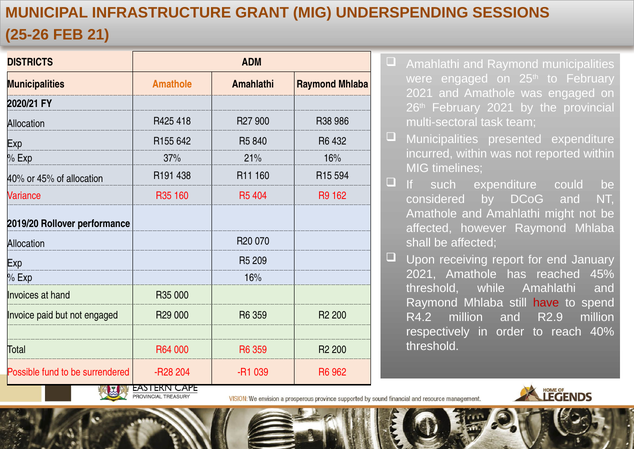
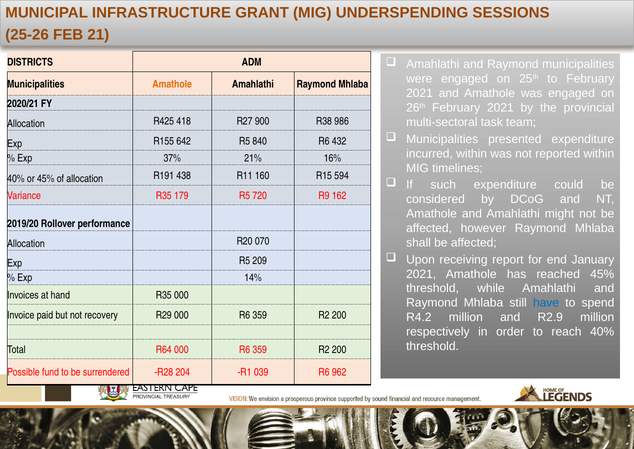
R35 160: 160 -> 179
404: 404 -> 720
Exp 16%: 16% -> 14%
have colour: red -> blue
not engaged: engaged -> recovery
